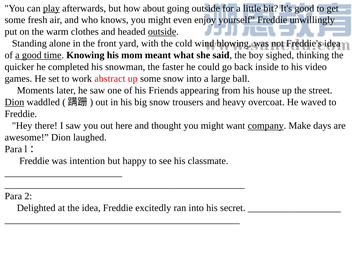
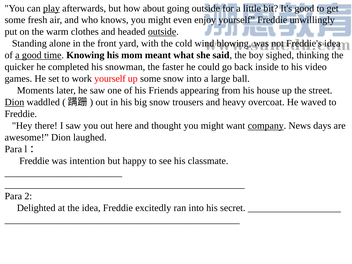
work abstract: abstract -> yourself
Make: Make -> News
